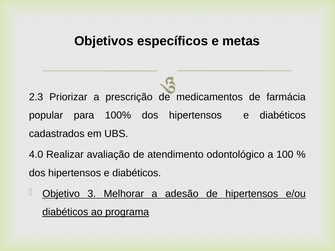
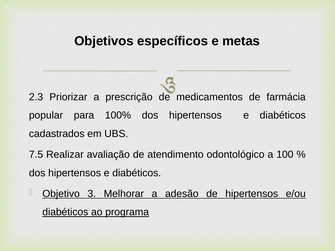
4.0: 4.0 -> 7.5
